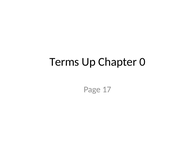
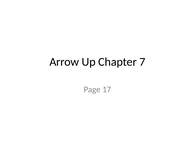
Terms: Terms -> Arrow
0: 0 -> 7
